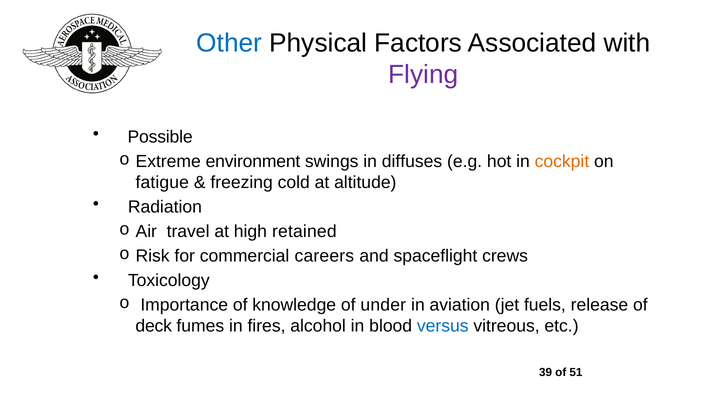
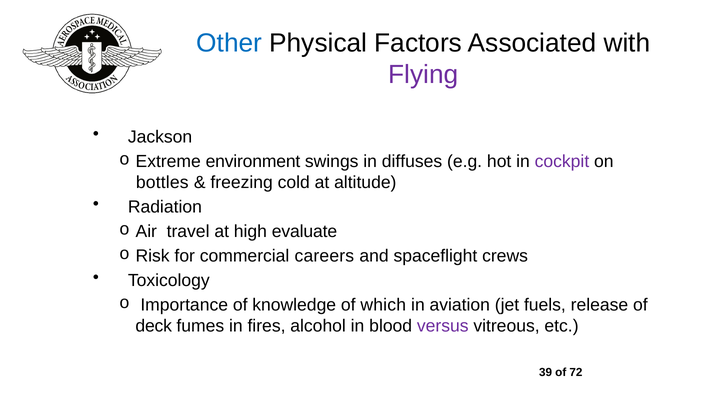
Possible: Possible -> Jackson
cockpit colour: orange -> purple
fatigue: fatigue -> bottles
retained: retained -> evaluate
under: under -> which
versus colour: blue -> purple
51: 51 -> 72
